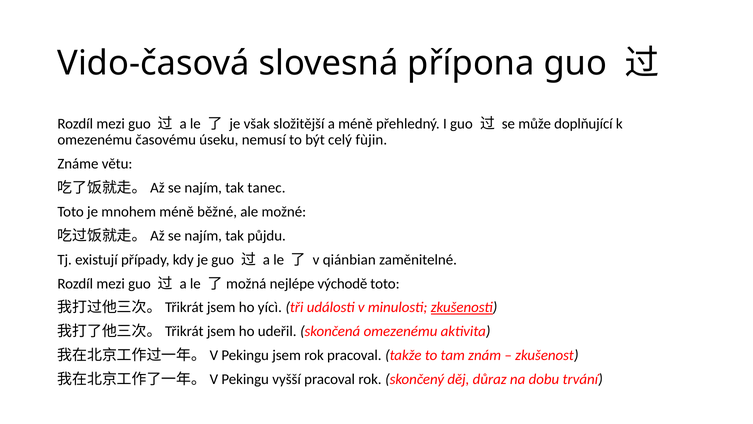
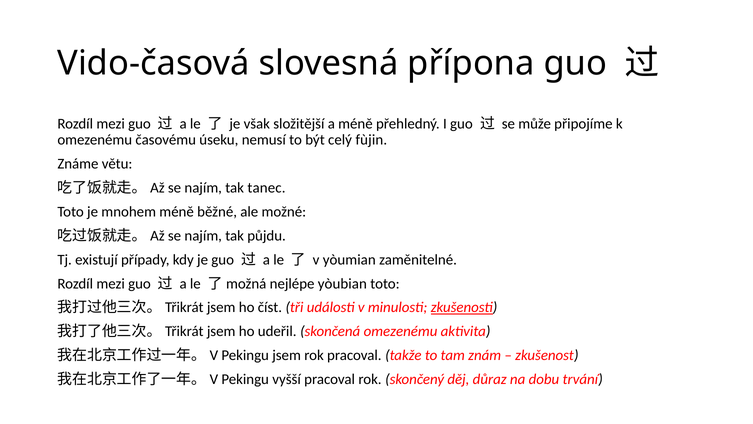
doplňující: doplňující -> připojíme
qiánbian: qiánbian -> yòumian
východě: východě -> yòubian
yícì: yícì -> číst
